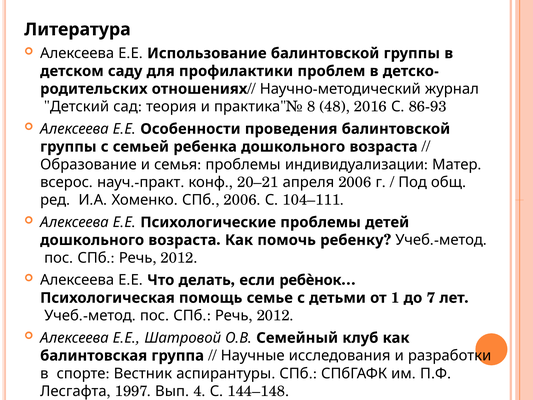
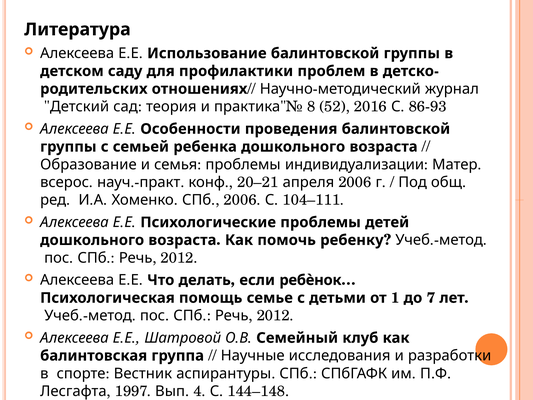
48: 48 -> 52
